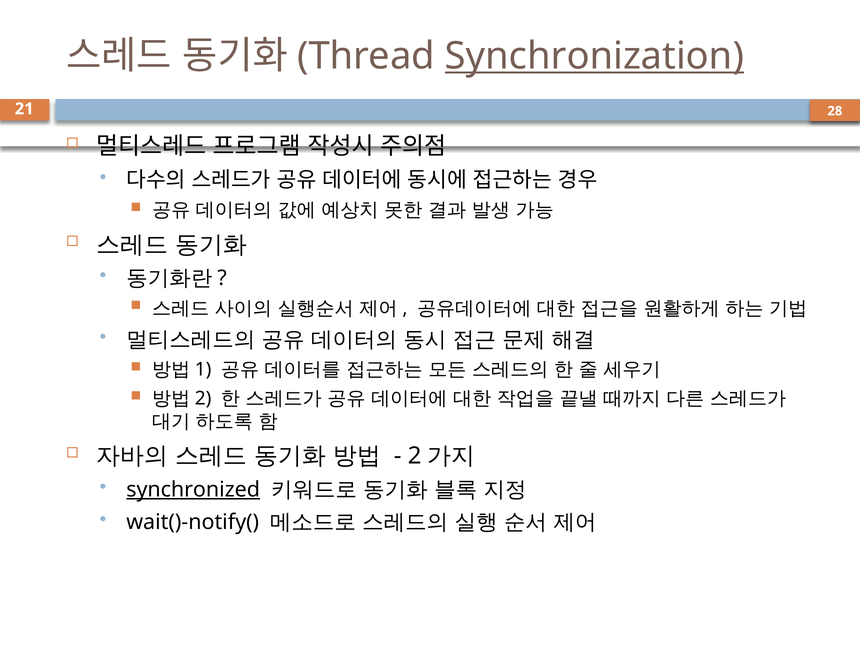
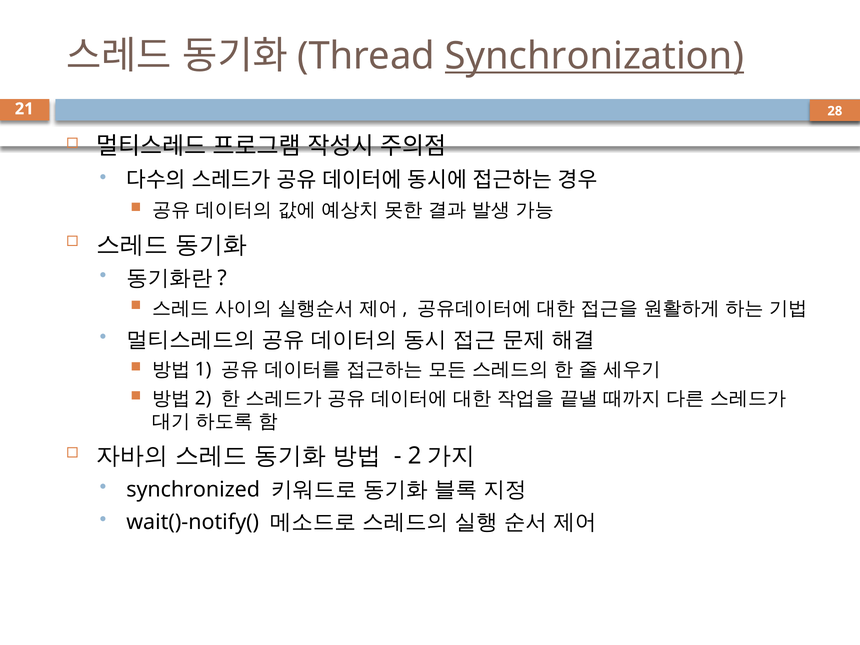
synchronized underline: present -> none
